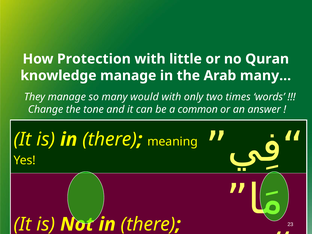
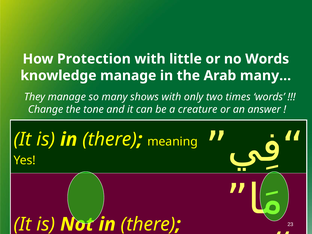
no Quran: Quran -> Words
would: would -> shows
common: common -> creature
